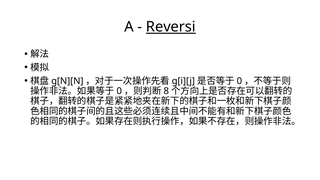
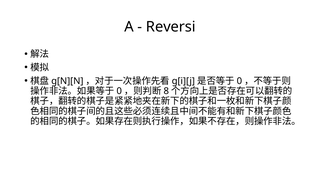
Reversi underline: present -> none
